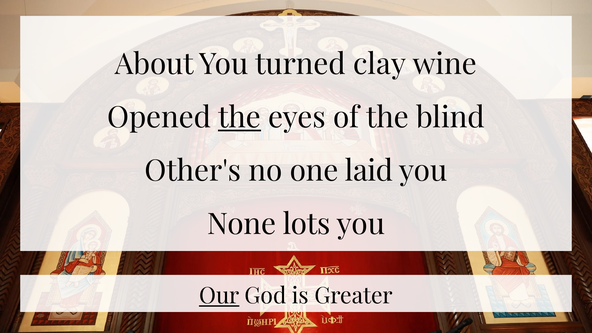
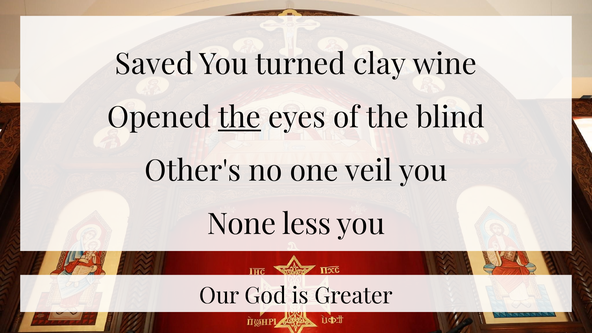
About: About -> Saved
laid: laid -> veil
lots: lots -> less
Our underline: present -> none
